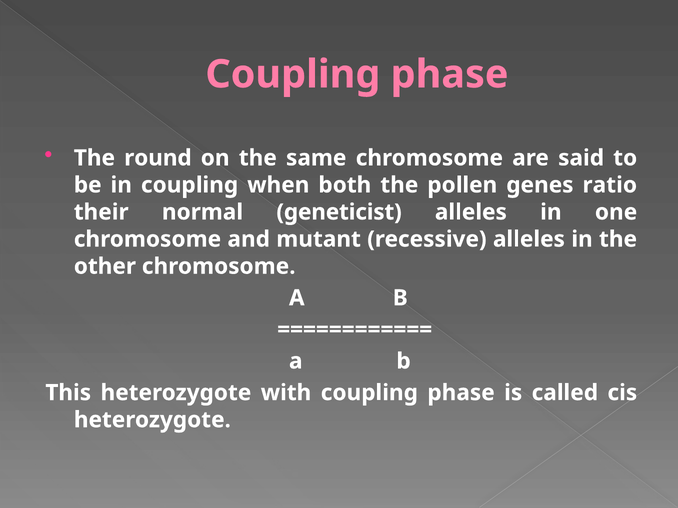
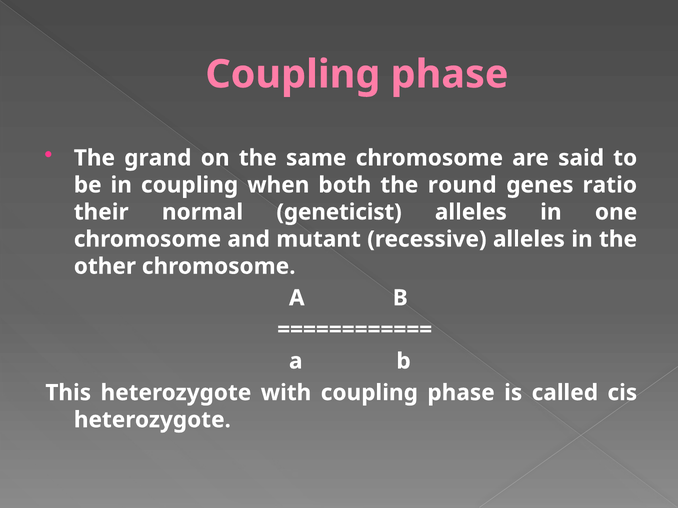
round: round -> grand
pollen: pollen -> round
